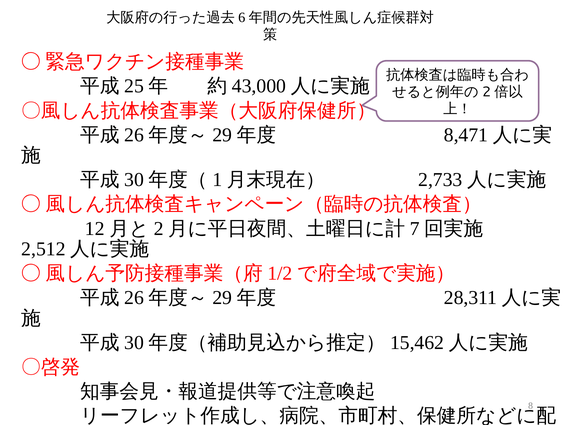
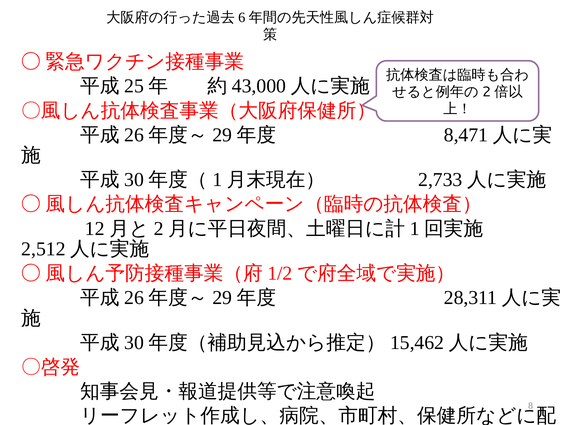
7 at (415, 229): 7 -> 1
